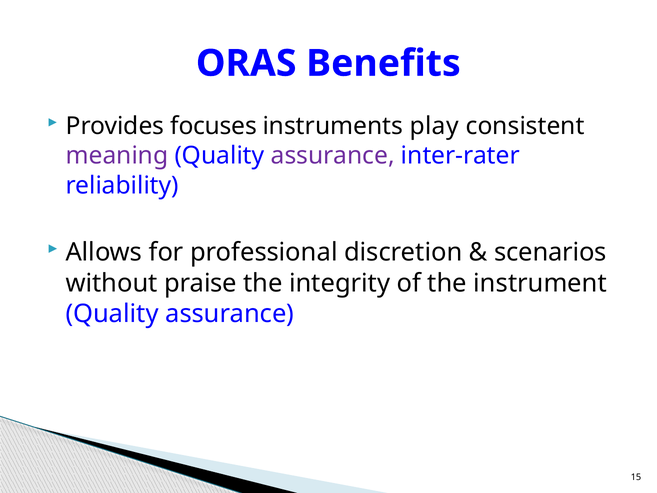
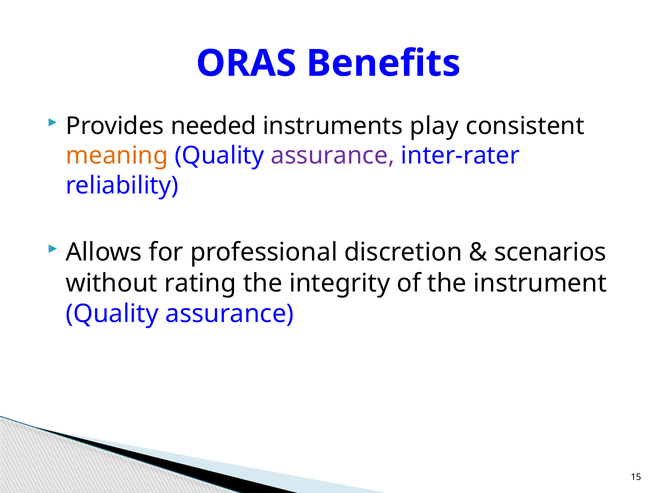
focuses: focuses -> needed
meaning colour: purple -> orange
praise: praise -> rating
